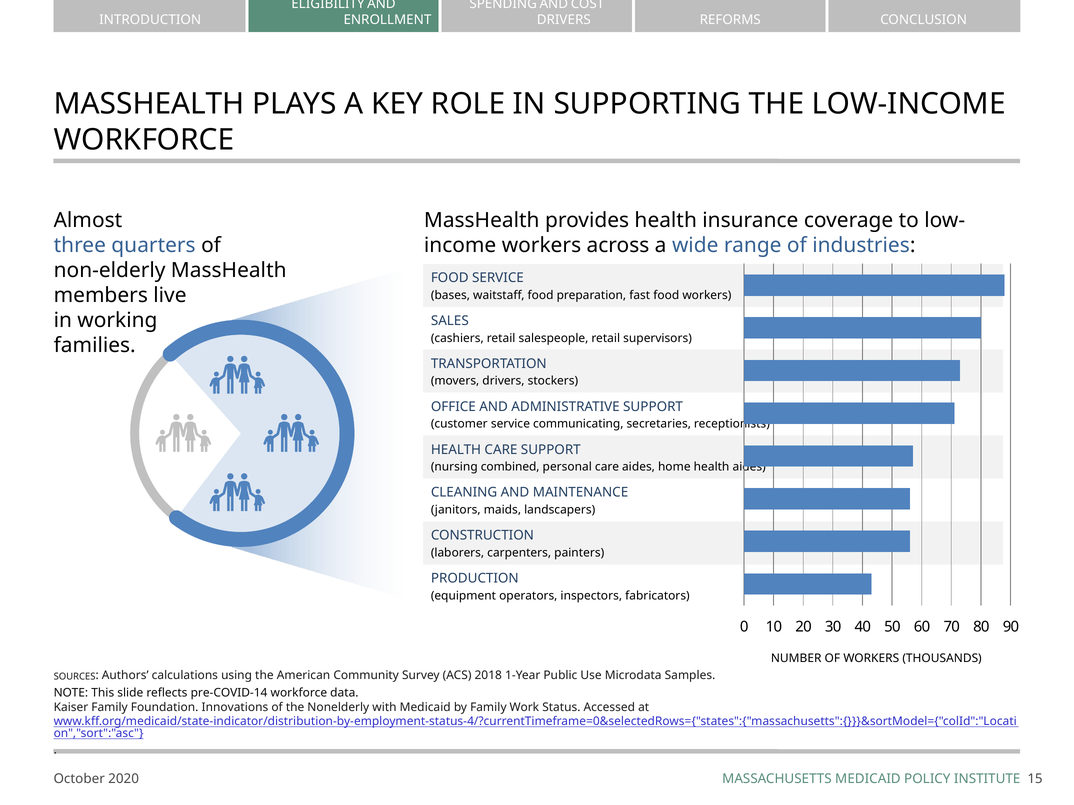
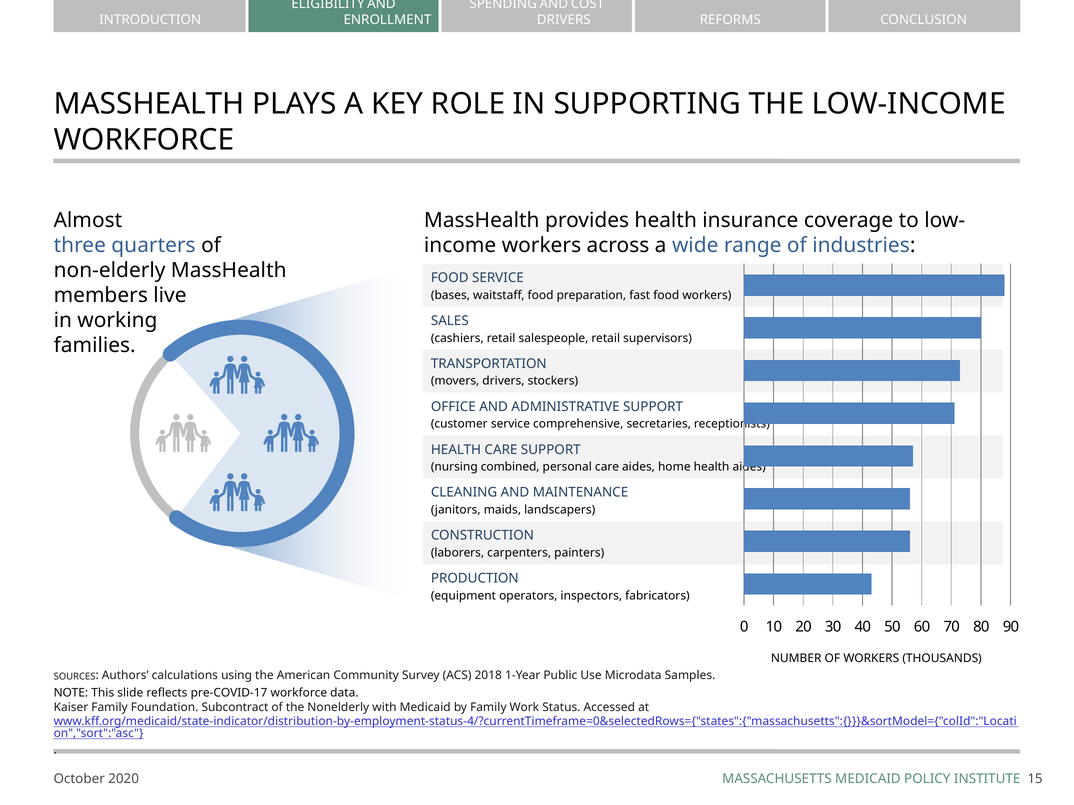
communicating: communicating -> comprehensive
pre-COVID-14: pre-COVID-14 -> pre-COVID-17
Innovations: Innovations -> Subcontract
